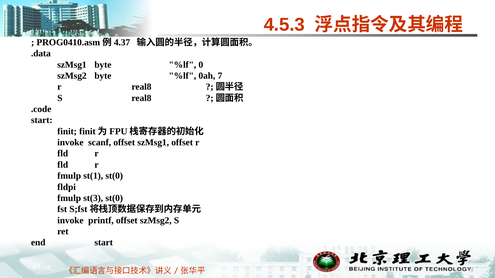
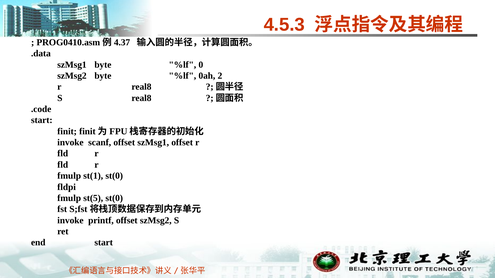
7: 7 -> 2
st(3: st(3 -> st(5
